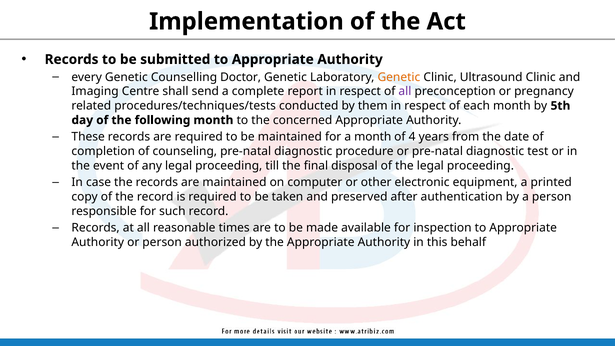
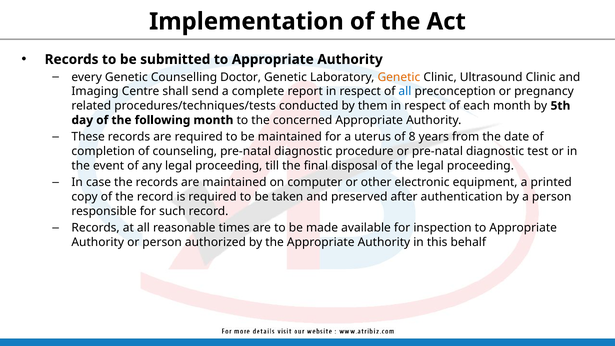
all at (405, 91) colour: purple -> blue
a month: month -> uterus
4: 4 -> 8
